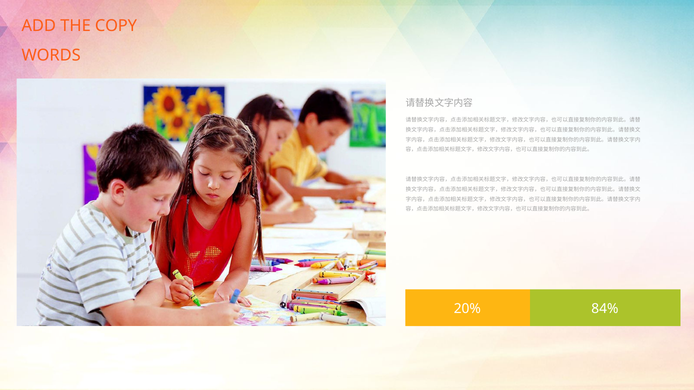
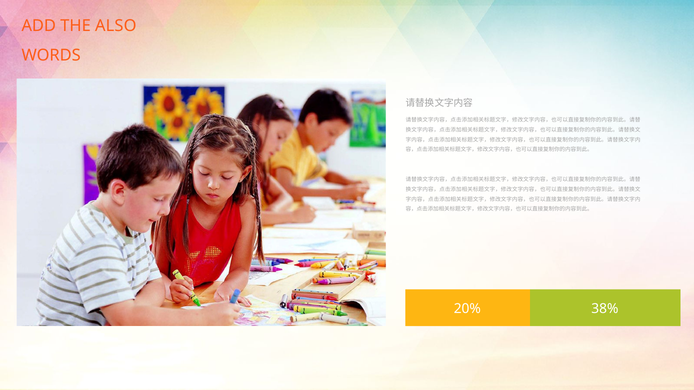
COPY: COPY -> ALSO
84%: 84% -> 38%
